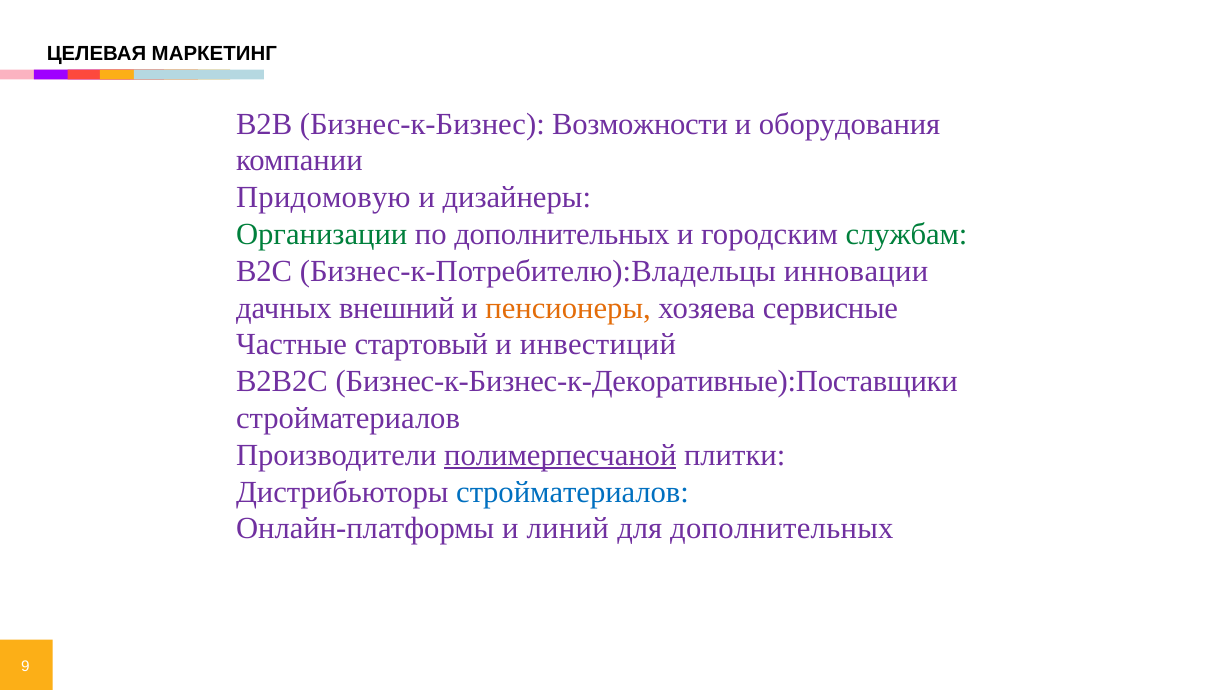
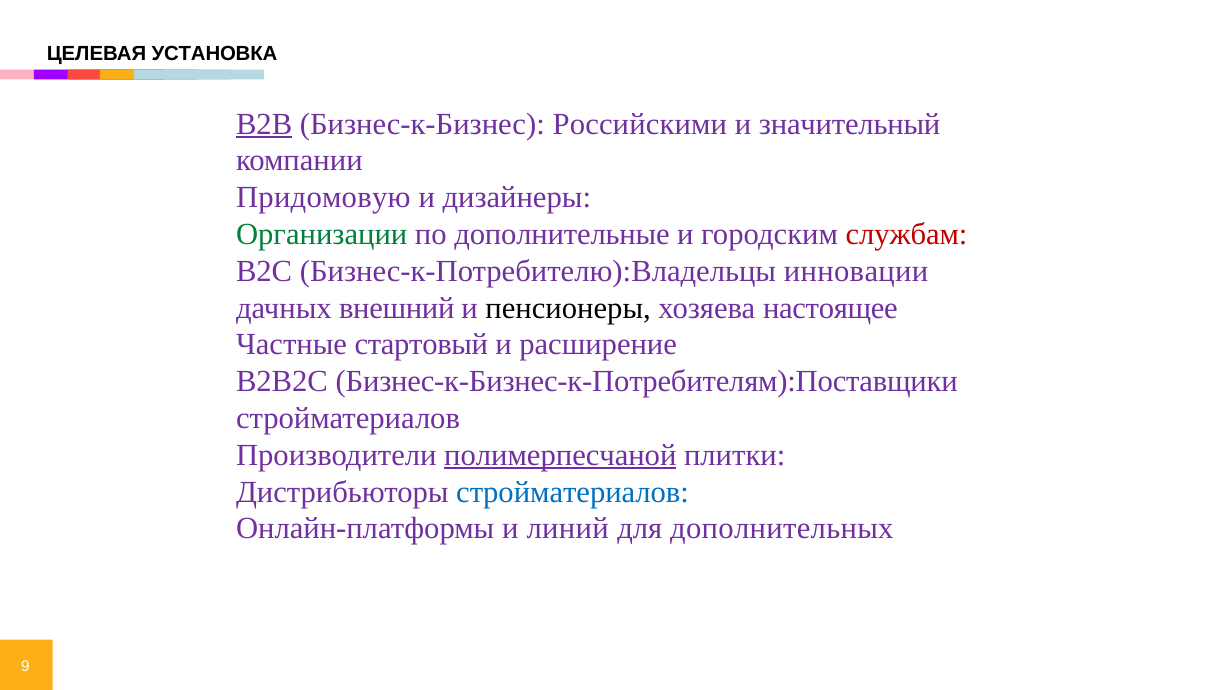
МАРКЕТИНГ: МАРКЕТИНГ -> УСТАНОВКА
B2B underline: none -> present
Возможности: Возможности -> Российскими
оборудования: оборудования -> значительный
по дополнительных: дополнительных -> дополнительные
службам colour: green -> red
пенсионеры colour: orange -> black
сервисные: сервисные -> настоящее
инвестиций: инвестиций -> расширение
Бизнес-к-Бизнес-к-Декоративные):Поставщики: Бизнес-к-Бизнес-к-Декоративные):Поставщики -> Бизнес-к-Бизнес-к-Потребителям):Поставщики
